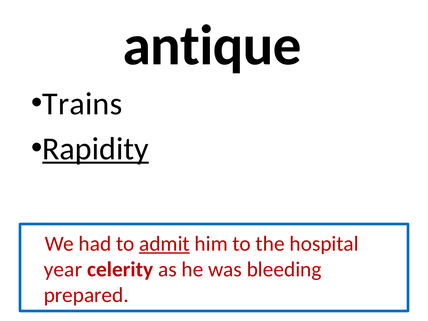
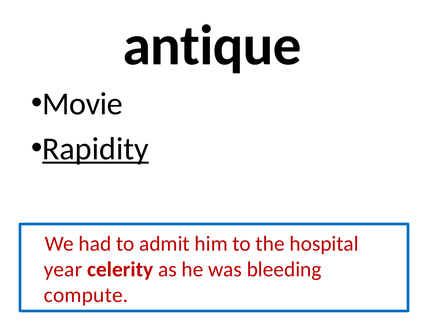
Trains: Trains -> Movie
admit underline: present -> none
prepared: prepared -> compute
